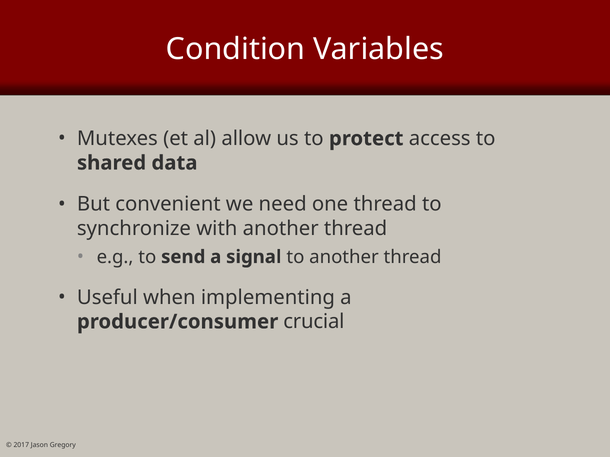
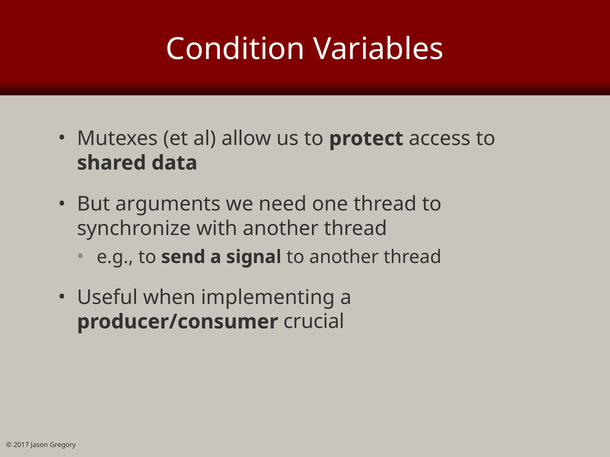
convenient: convenient -> arguments
